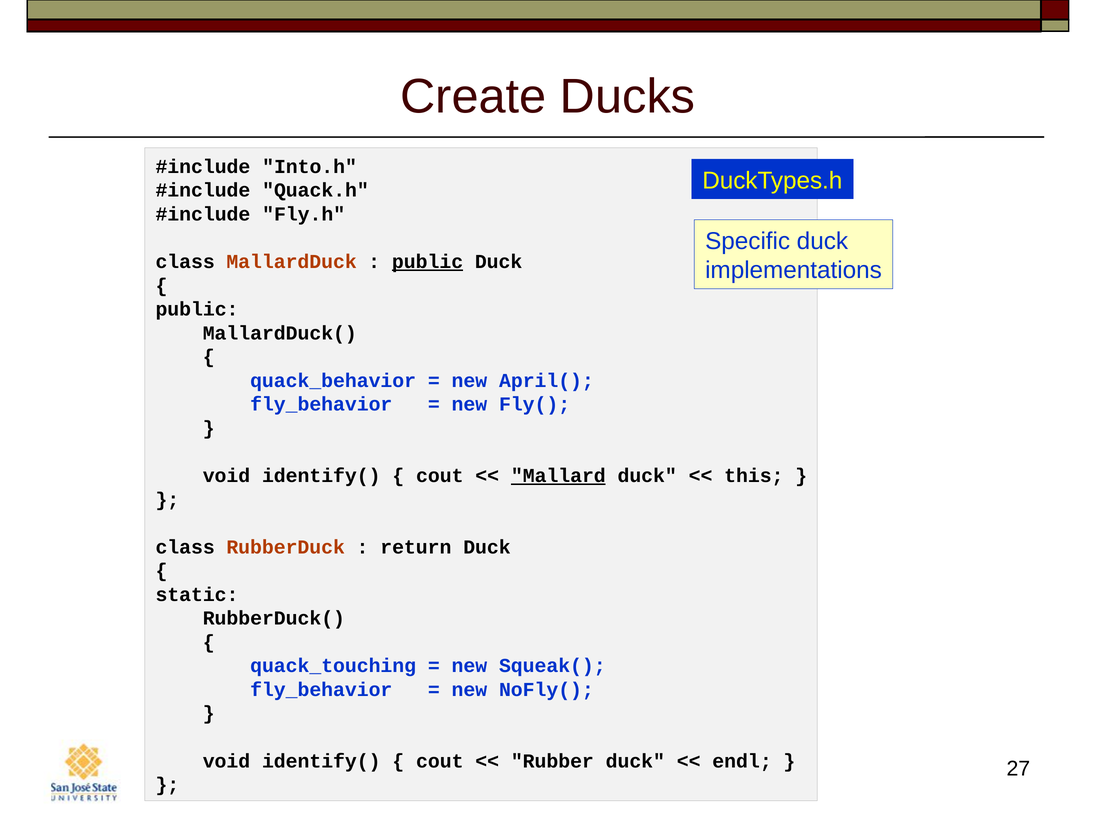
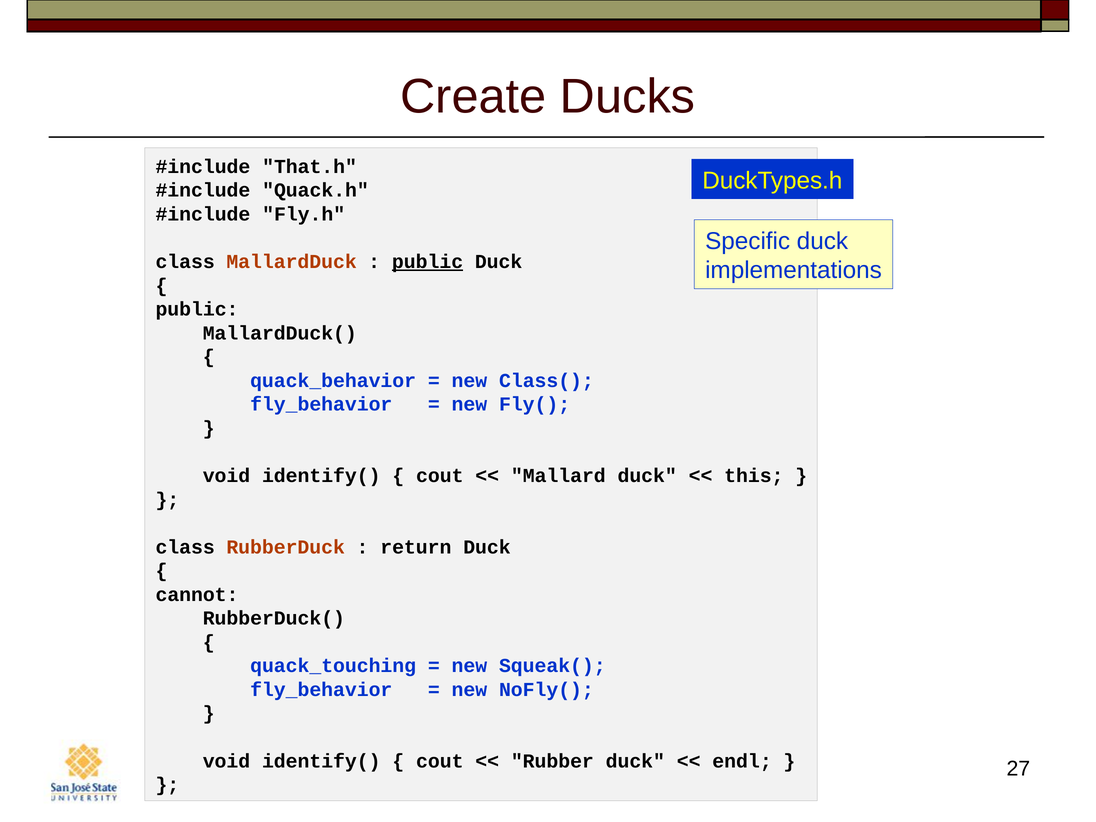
Into.h: Into.h -> That.h
April(: April( -> Class(
Mallard underline: present -> none
static: static -> cannot
